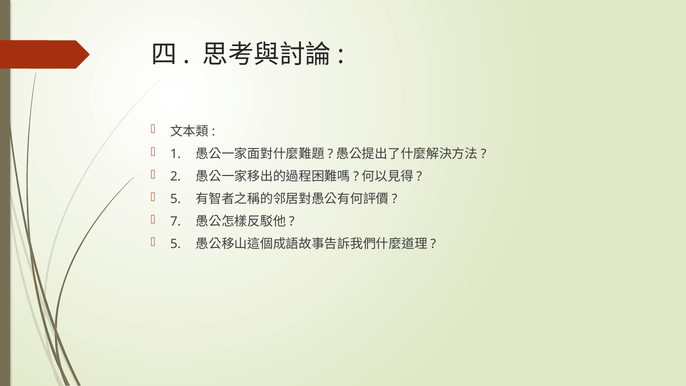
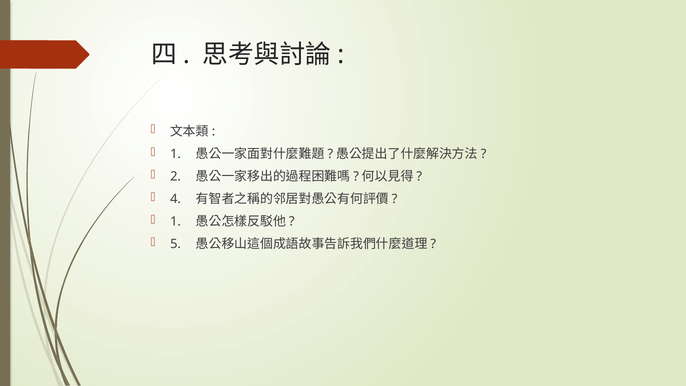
5 at (176, 199): 5 -> 4
7 at (176, 222): 7 -> 1
